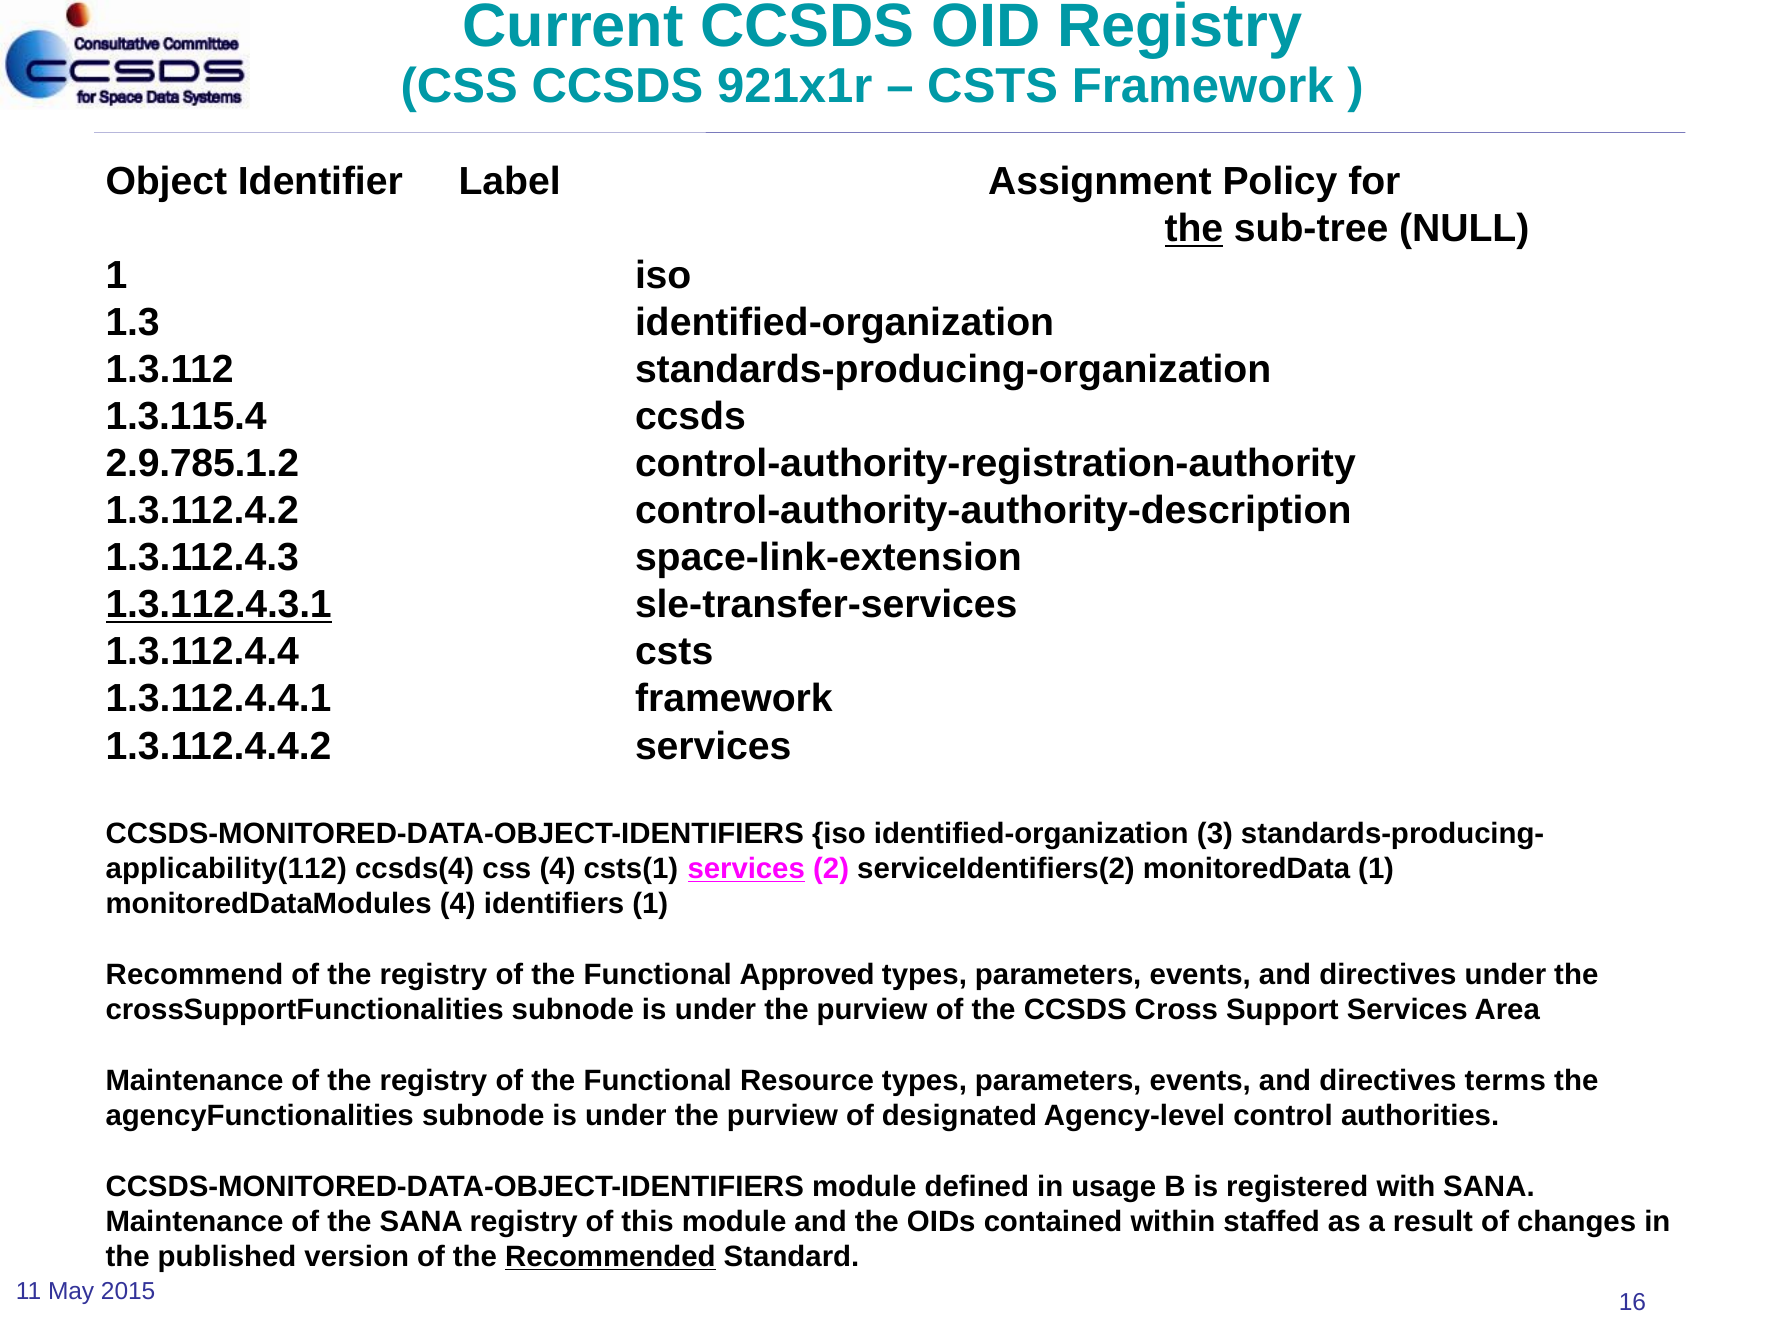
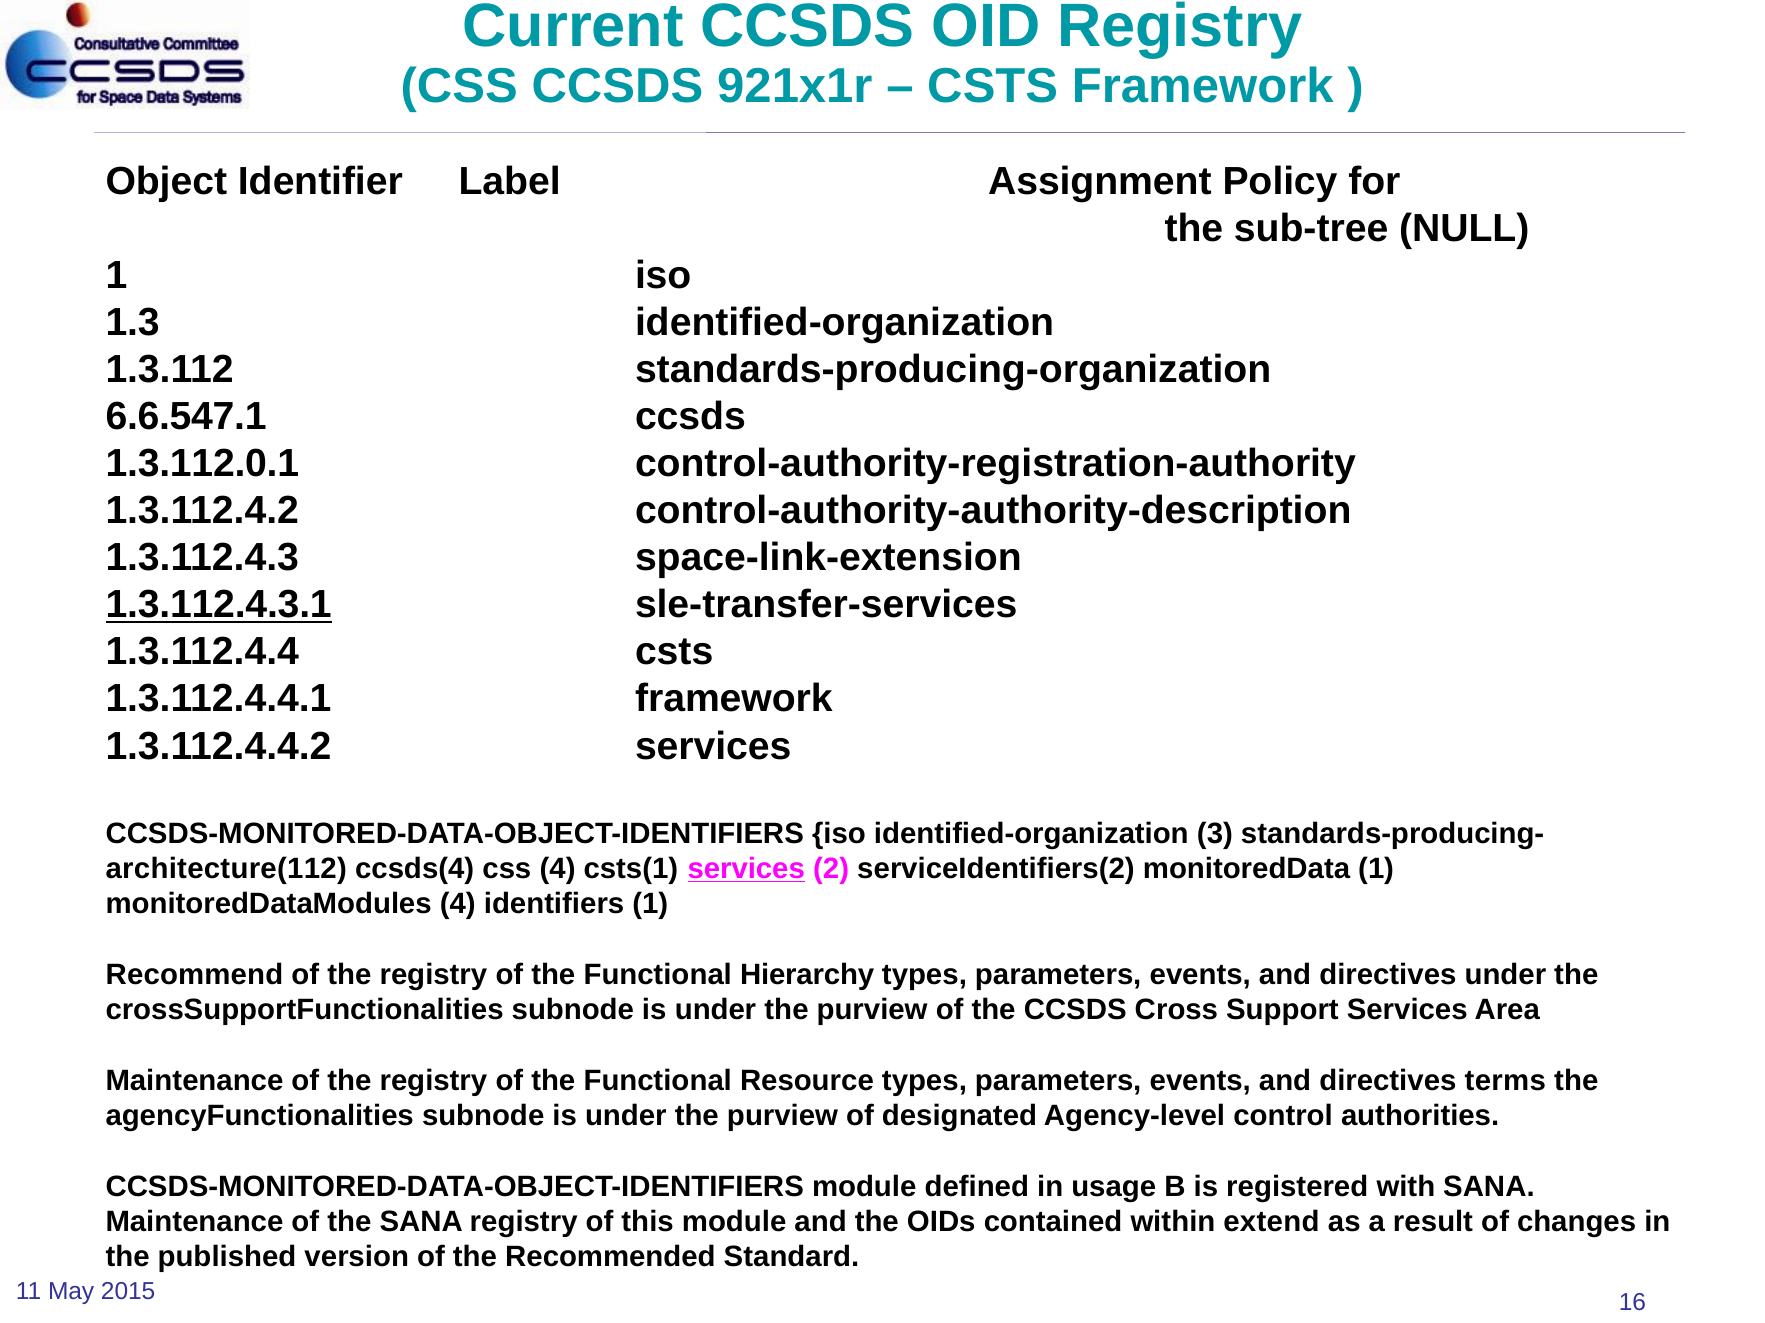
the at (1194, 229) underline: present -> none
1.3.115.4: 1.3.115.4 -> 6.6.547.1
2.9.785.1.2: 2.9.785.1.2 -> 1.3.112.0.1
applicability(112: applicability(112 -> architecture(112
Approved: Approved -> Hierarchy
staffed: staffed -> extend
Recommended underline: present -> none
